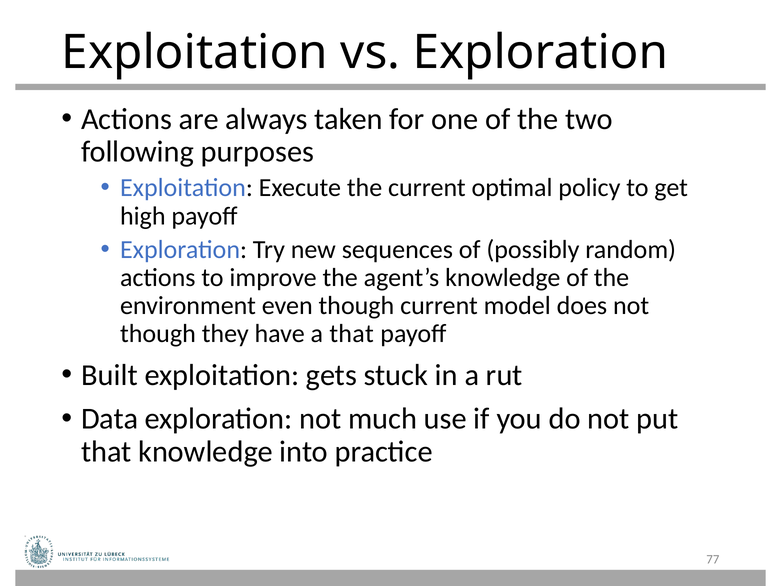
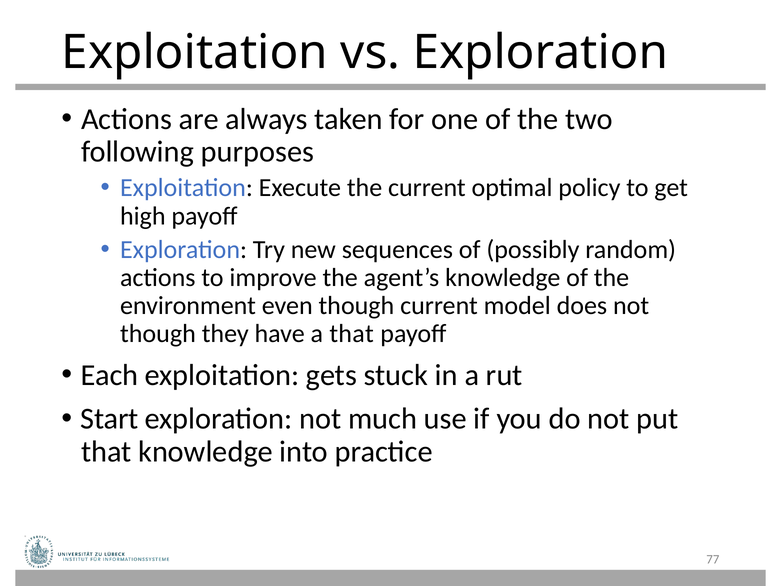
Built: Built -> Each
Data: Data -> Start
